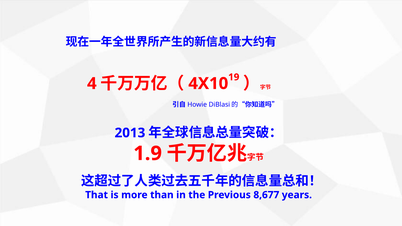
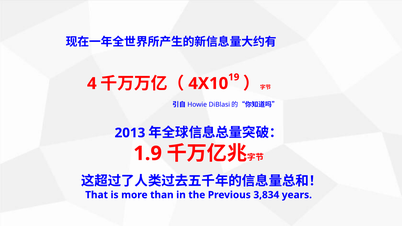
8,677: 8,677 -> 3,834
